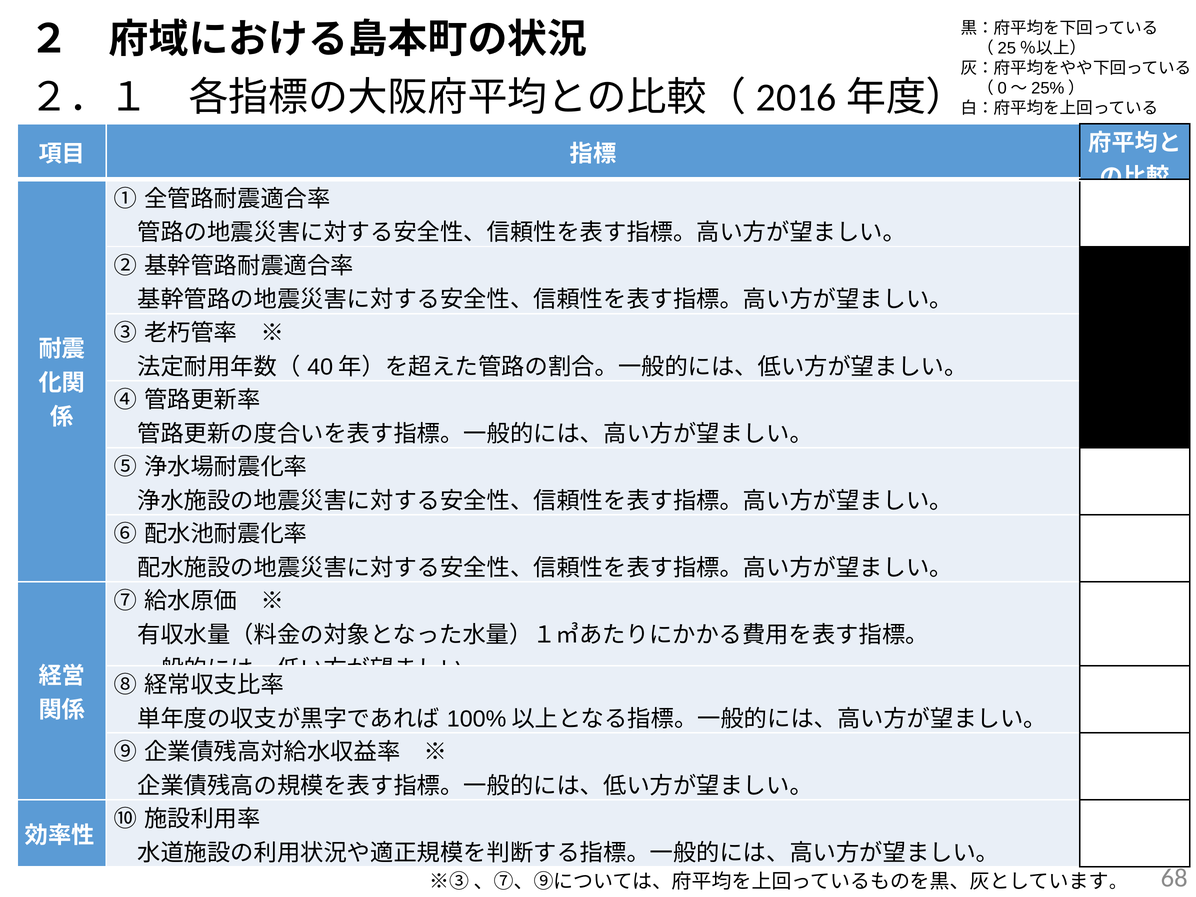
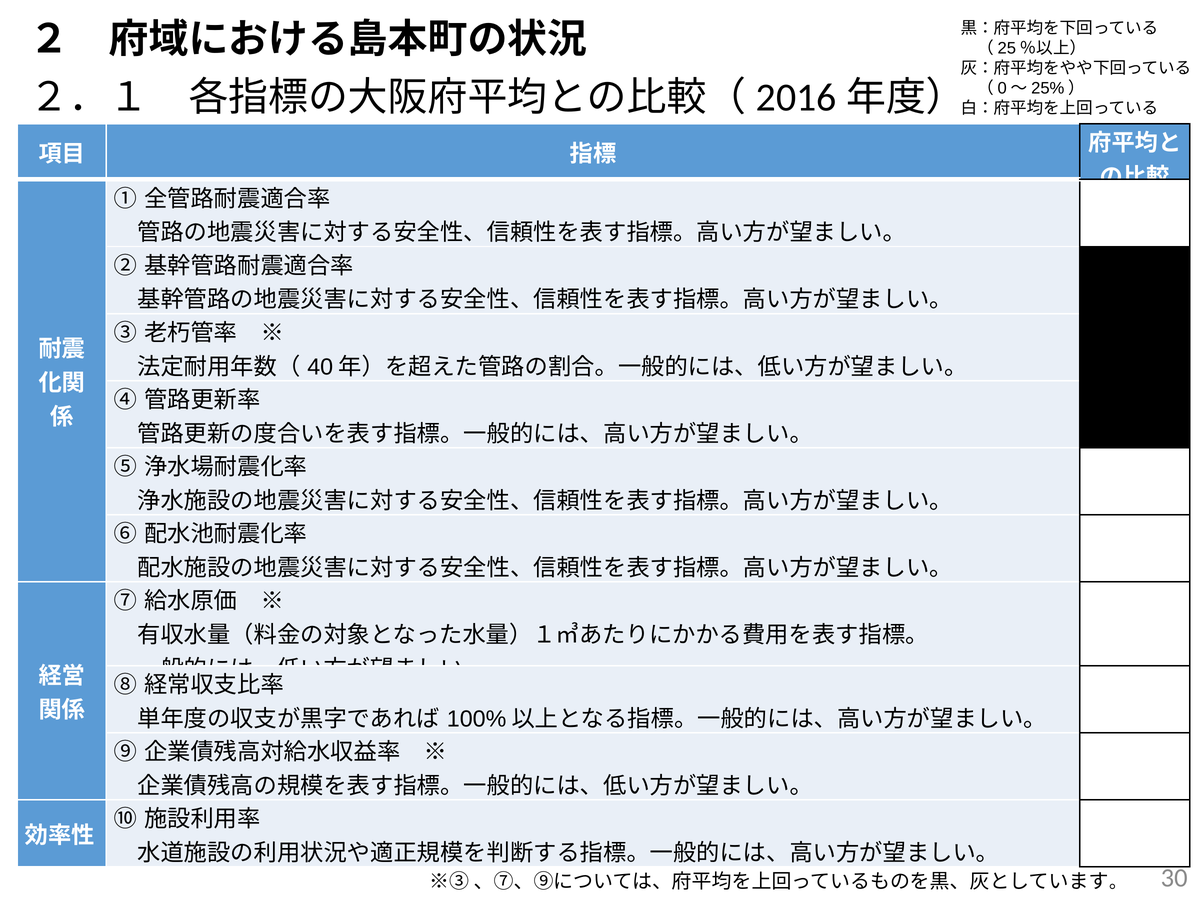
68: 68 -> 30
